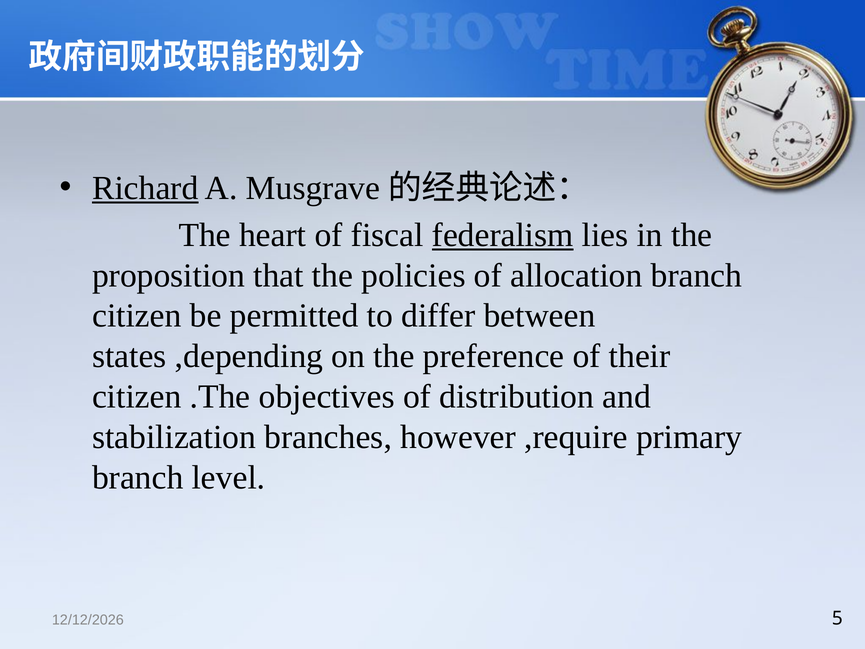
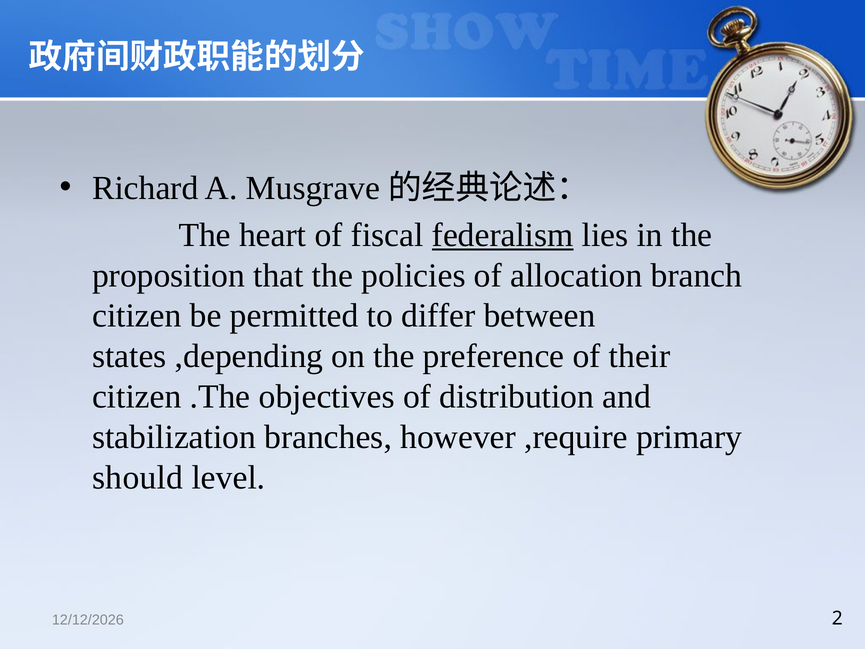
Richard underline: present -> none
branch at (138, 477): branch -> should
5: 5 -> 2
